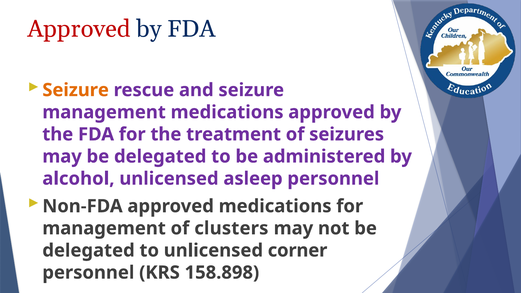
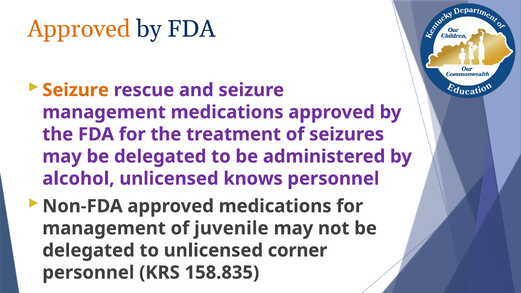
Approved at (79, 29) colour: red -> orange
asleep: asleep -> knows
clusters: clusters -> juvenile
158.898: 158.898 -> 158.835
